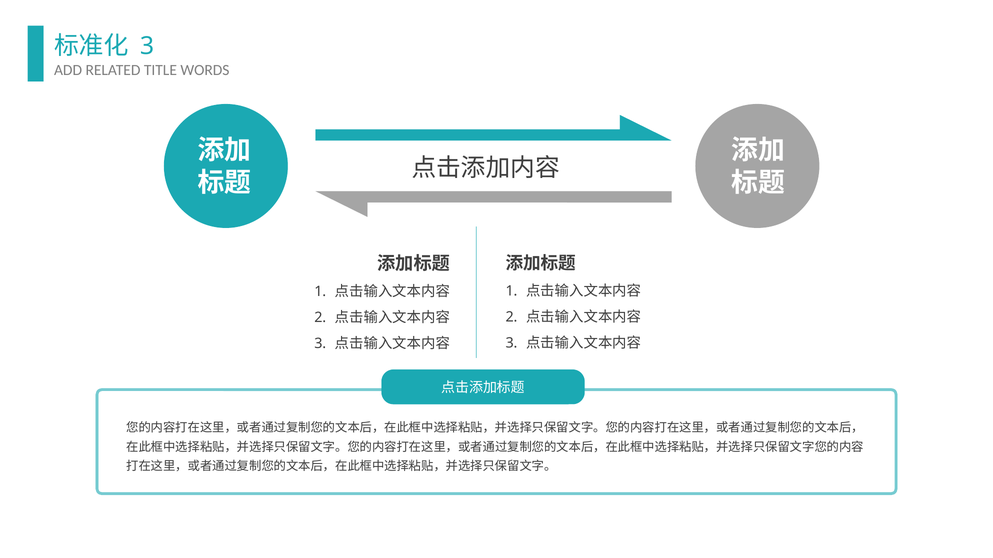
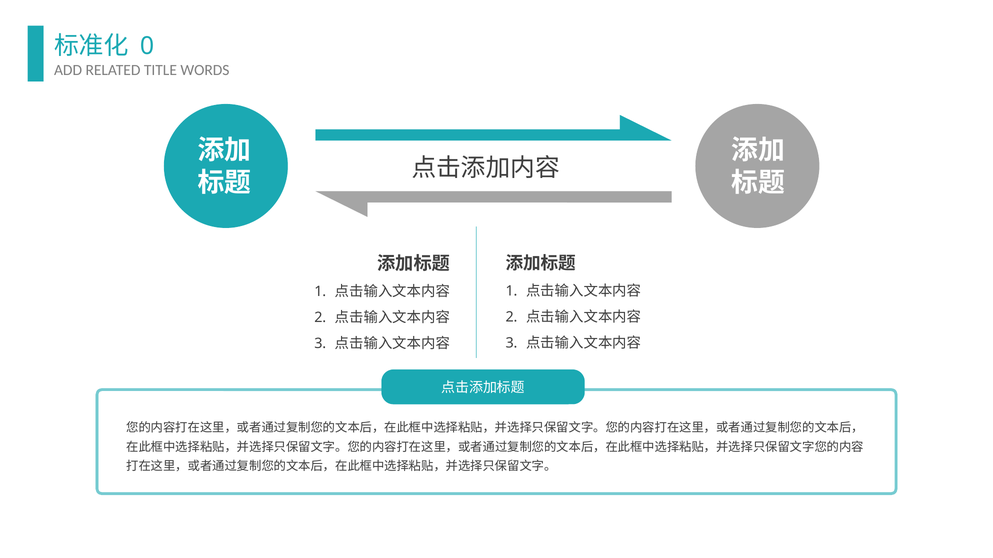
3 at (147, 46): 3 -> 0
